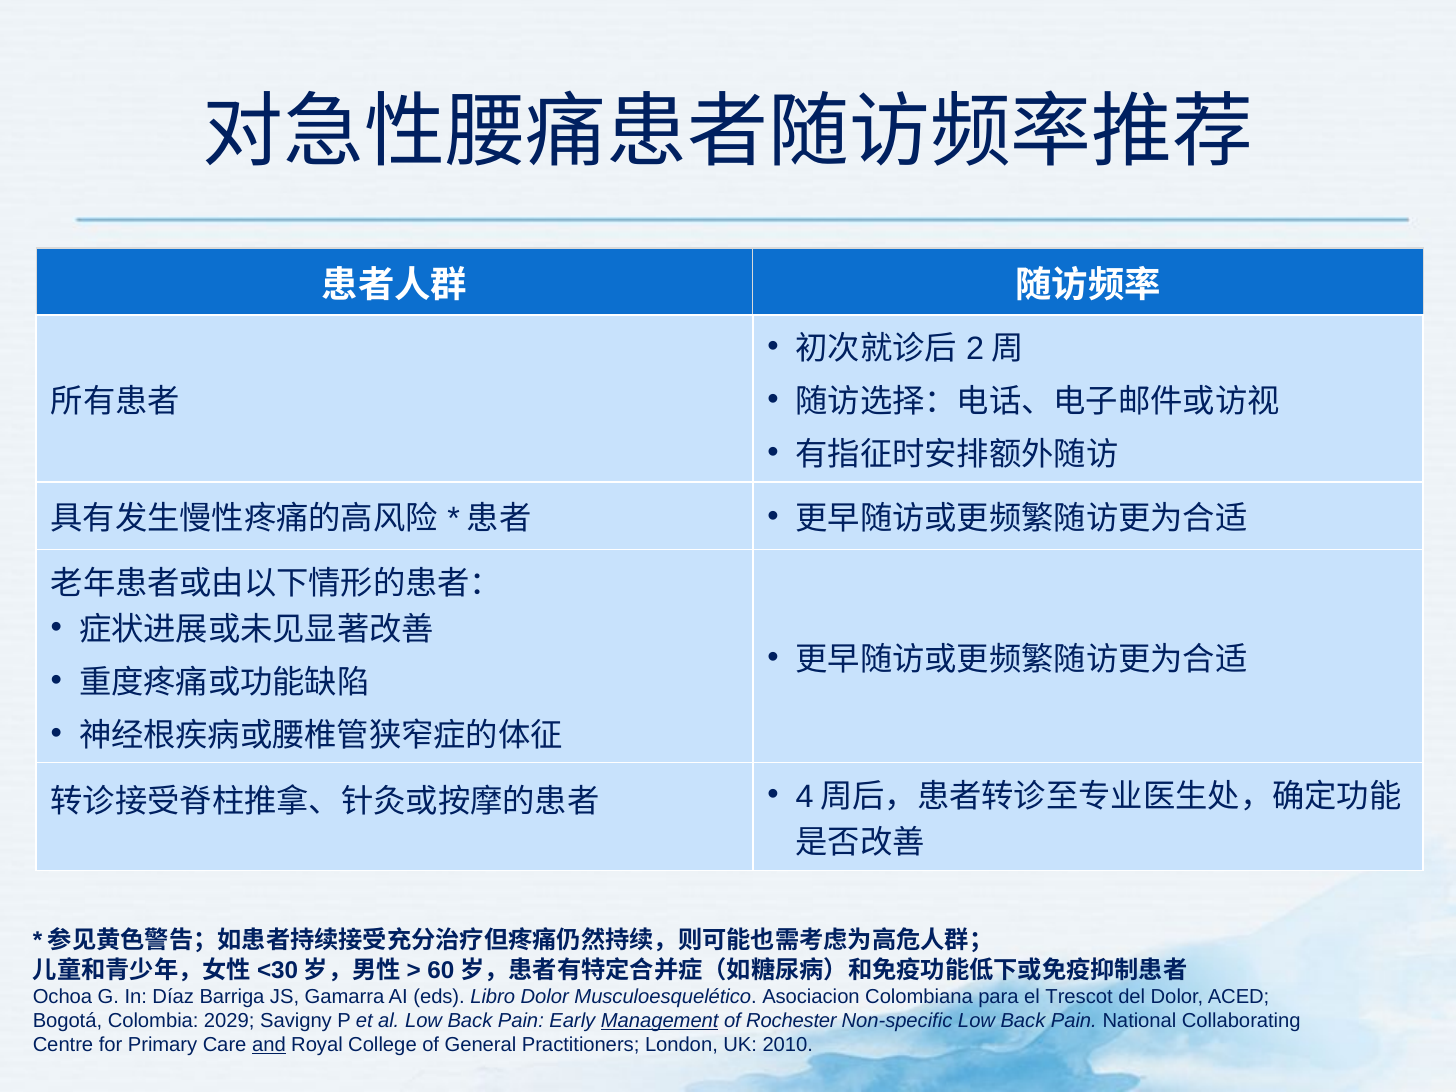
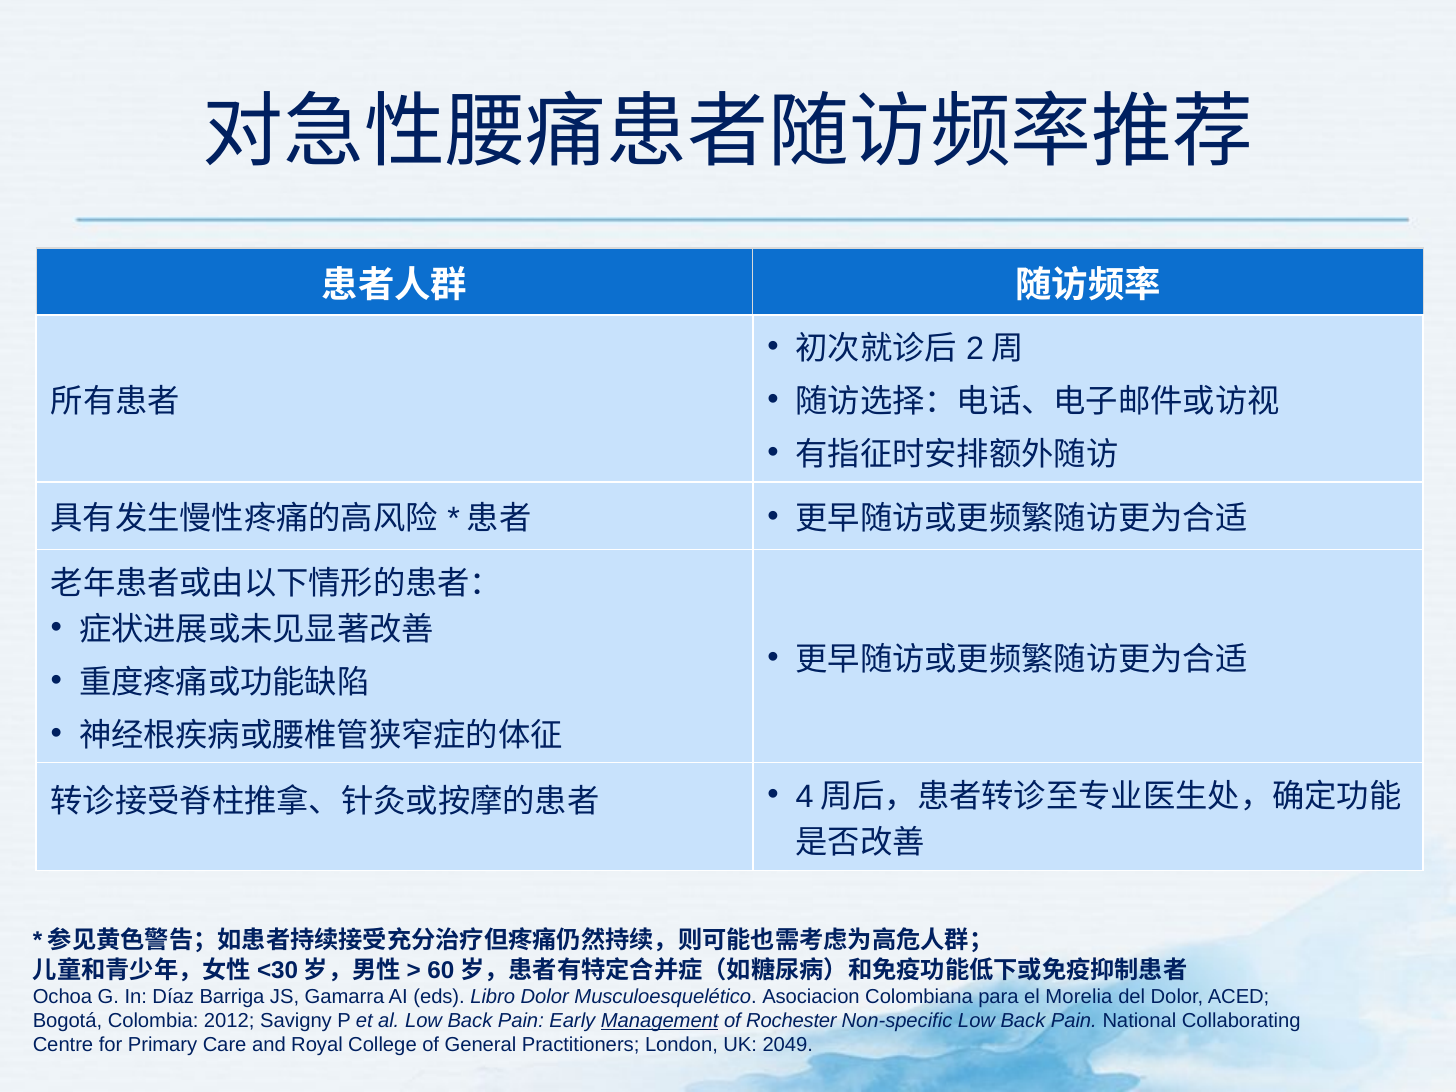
Trescot: Trescot -> Morelia
2029: 2029 -> 2012
and underline: present -> none
2010: 2010 -> 2049
